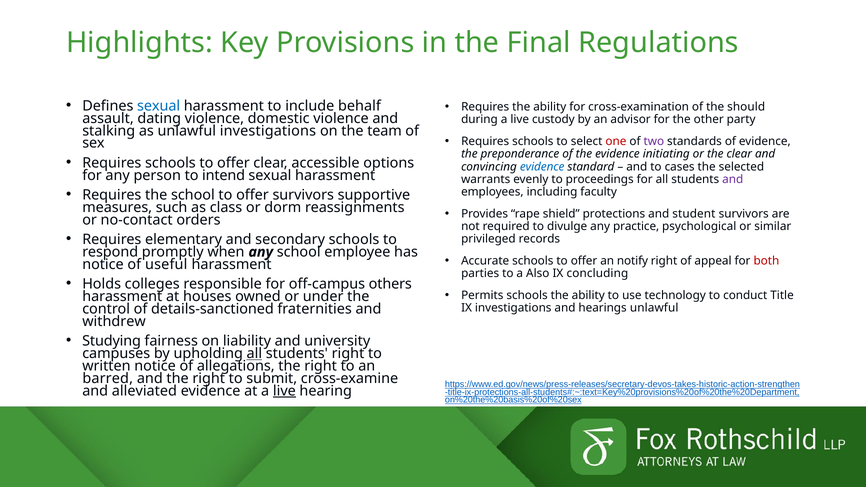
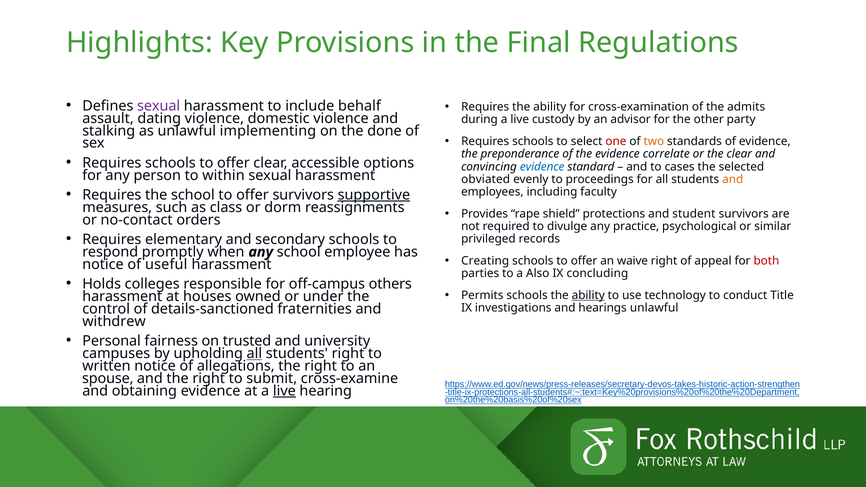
sexual at (159, 106) colour: blue -> purple
should: should -> admits
unlawful investigations: investigations -> implementing
team: team -> done
two colour: purple -> orange
initiating: initiating -> correlate
intend: intend -> within
warrants: warrants -> obviated
and at (733, 179) colour: purple -> orange
supportive underline: none -> present
Accurate: Accurate -> Creating
notify: notify -> waive
ability at (588, 295) underline: none -> present
Studying: Studying -> Personal
liability: liability -> trusted
barred: barred -> spouse
alleviated: alleviated -> obtaining
